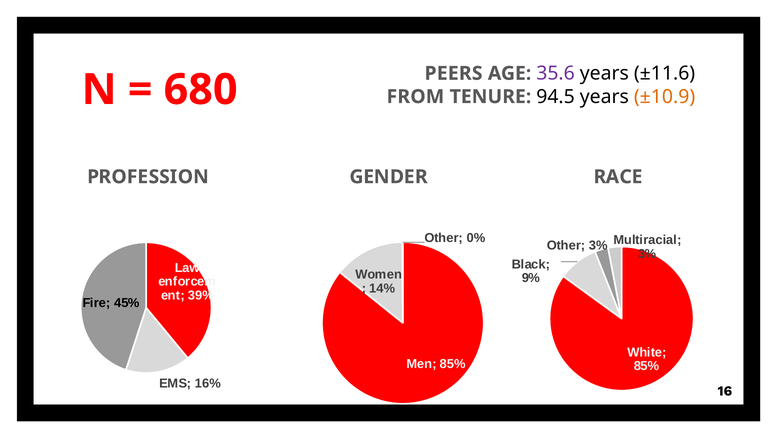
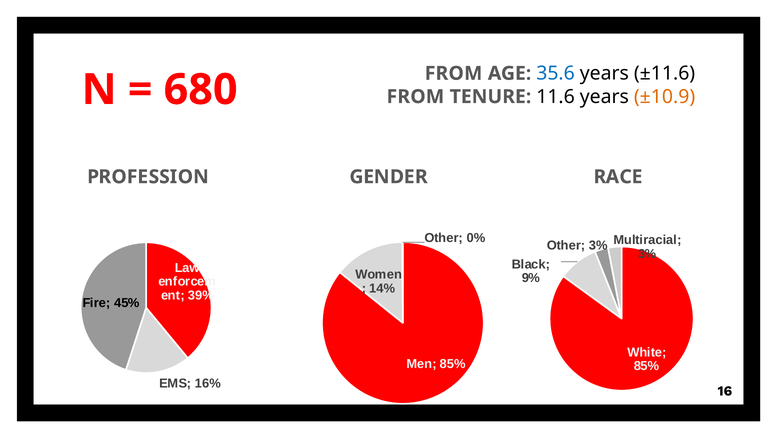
PEERS at (454, 73): PEERS -> FROM
35.6 colour: purple -> blue
94.5: 94.5 -> 11.6
